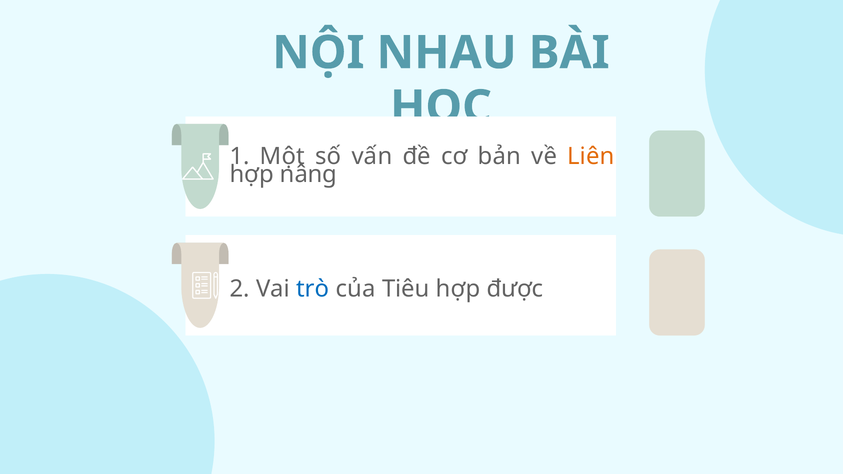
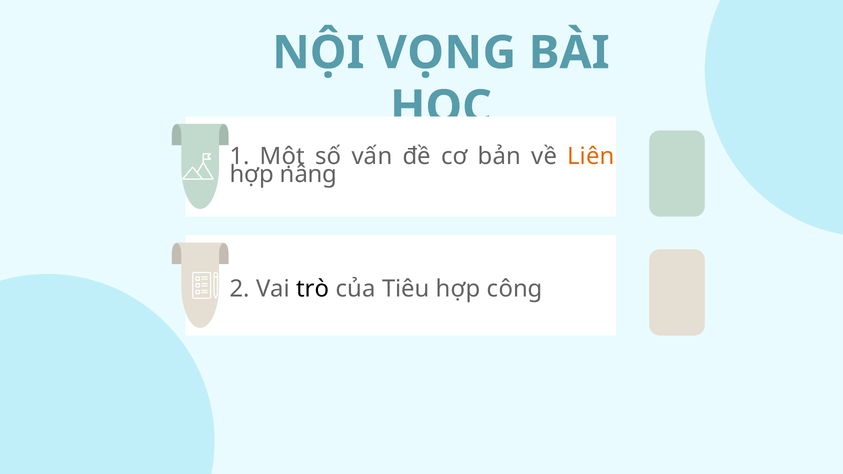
NHAU: NHAU -> VỌNG
trò colour: blue -> black
được: được -> công
